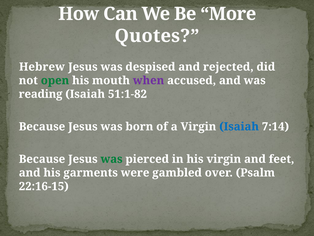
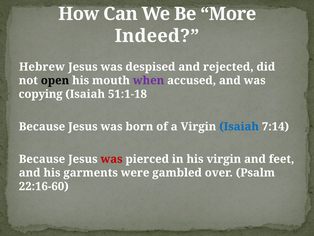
Quotes: Quotes -> Indeed
open colour: green -> black
reading: reading -> copying
51:1-82: 51:1-82 -> 51:1-18
was at (112, 159) colour: green -> red
22:16-15: 22:16-15 -> 22:16-60
